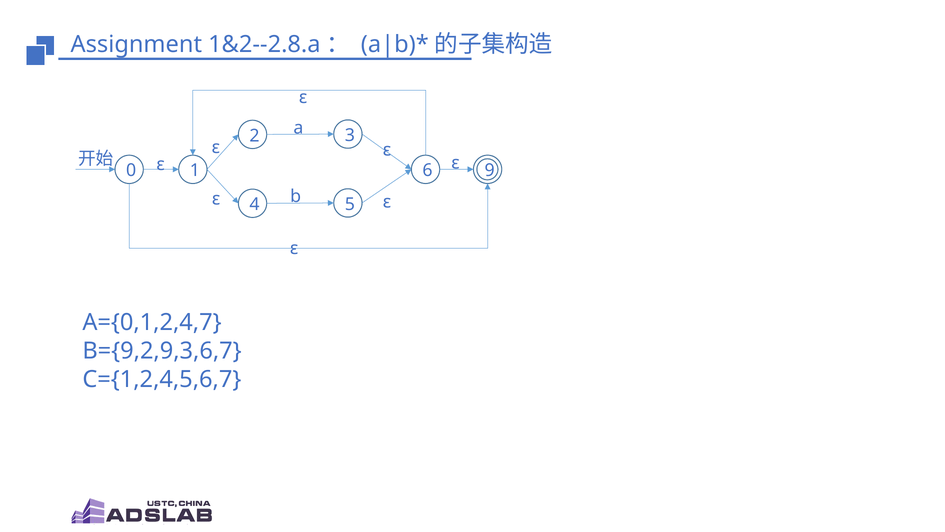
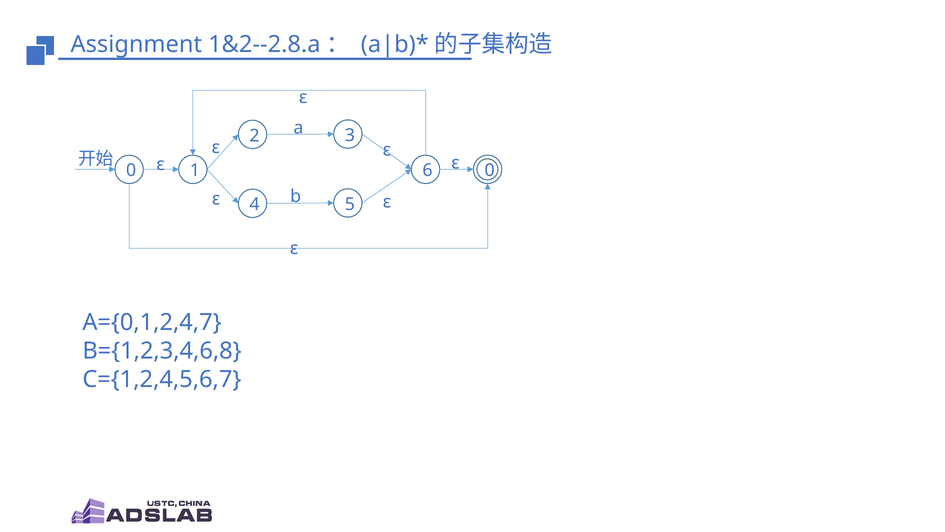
0 9: 9 -> 0
B={9,2,9,3,6,7: B={9,2,9,3,6,7 -> B={1,2,3,4,6,8
